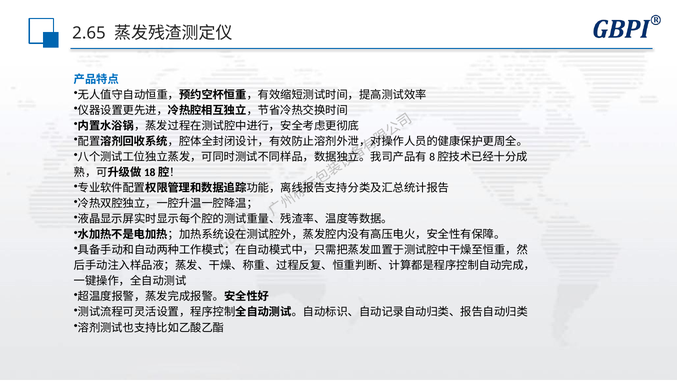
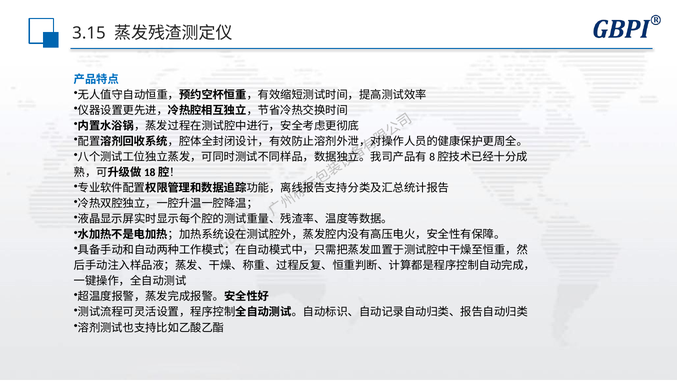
2.65: 2.65 -> 3.15
